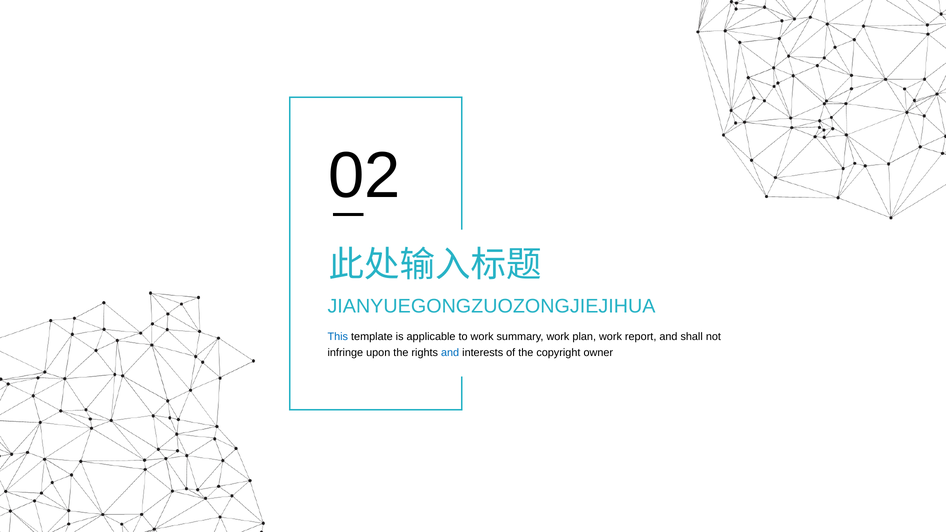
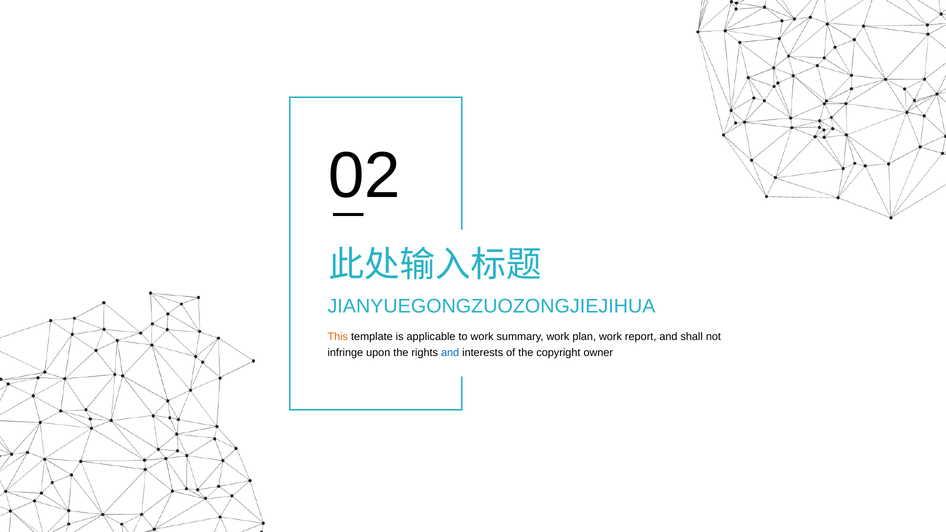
This colour: blue -> orange
